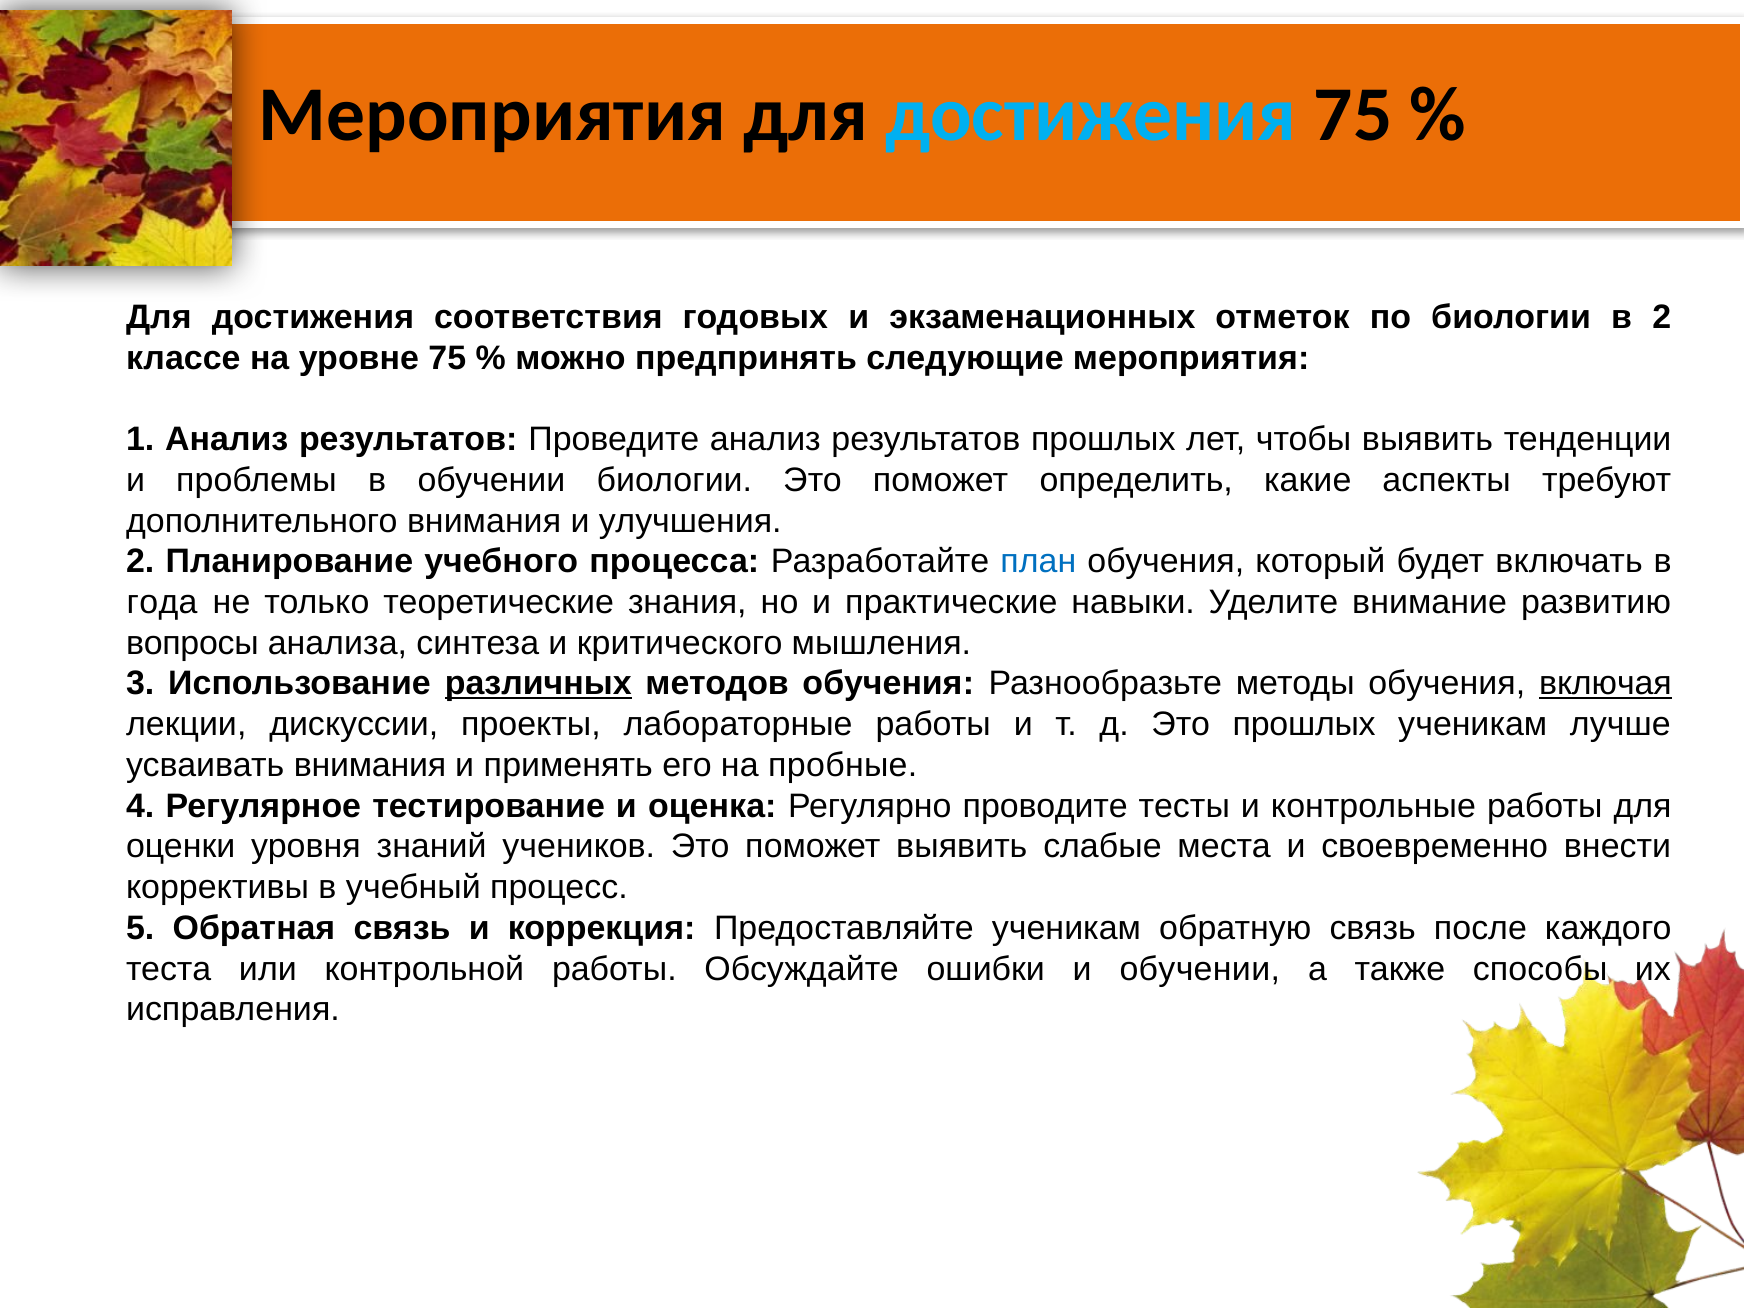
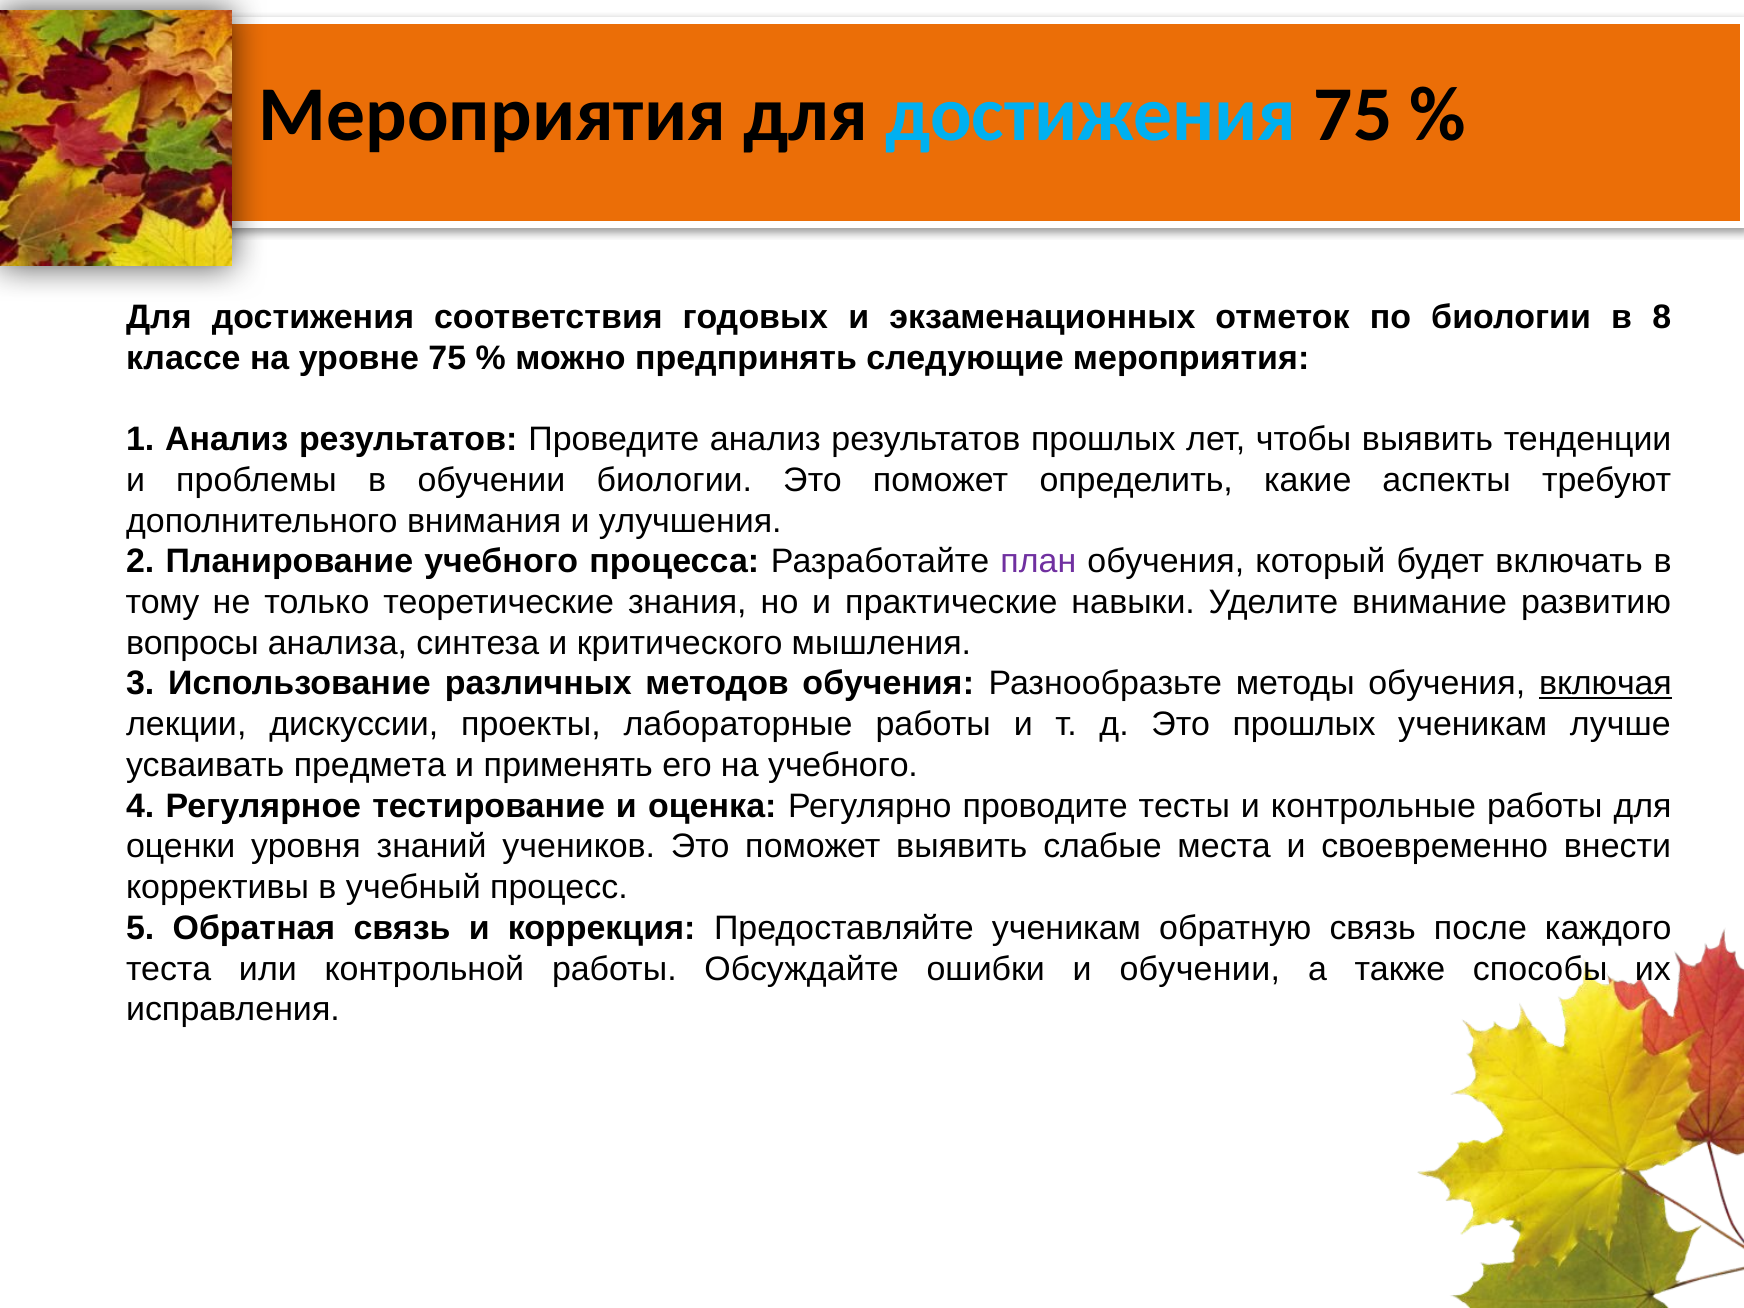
в 2: 2 -> 8
план colour: blue -> purple
года: года -> тому
различных underline: present -> none
усваивать внимания: внимания -> предмета
на пробные: пробные -> учебного
